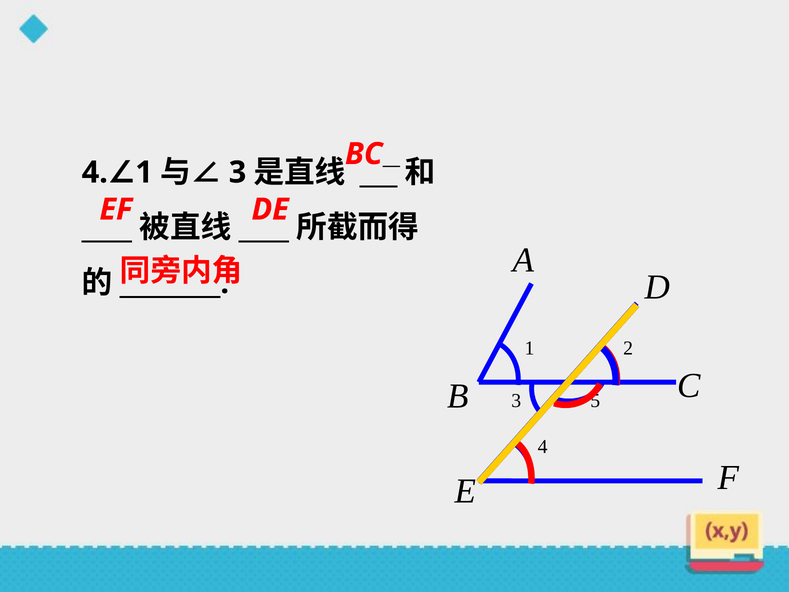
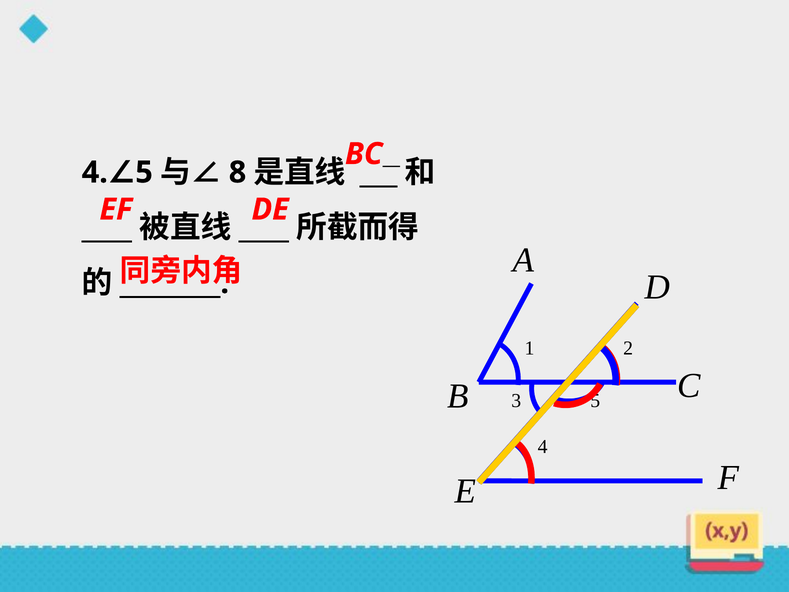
3 at (238, 172): 3 -> 8
4 1: 1 -> 5
